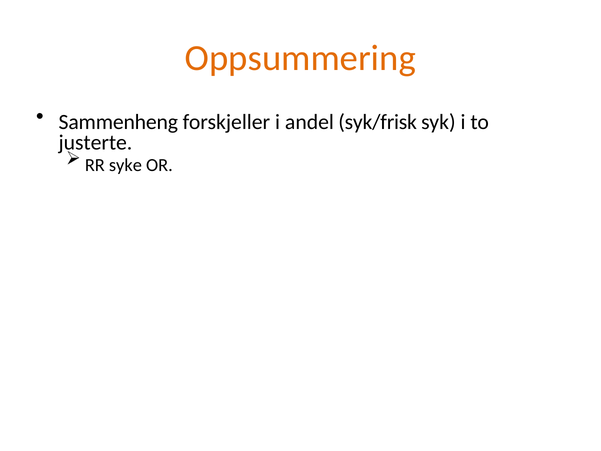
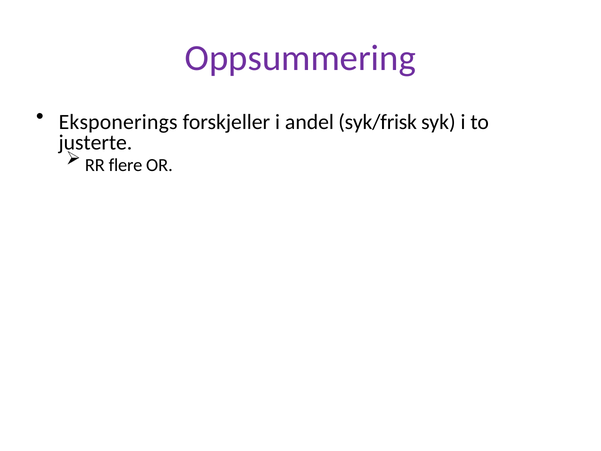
Oppsummering colour: orange -> purple
Sammenheng: Sammenheng -> Eksponerings
syke: syke -> flere
